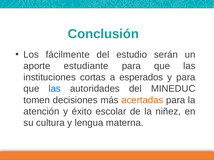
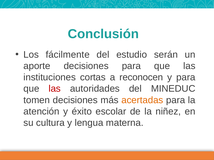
aporte estudiante: estudiante -> decisiones
esperados: esperados -> reconocen
las at (55, 89) colour: blue -> red
